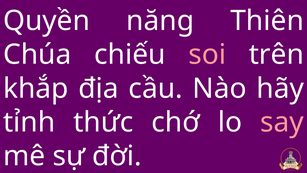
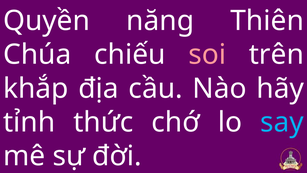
say colour: pink -> light blue
